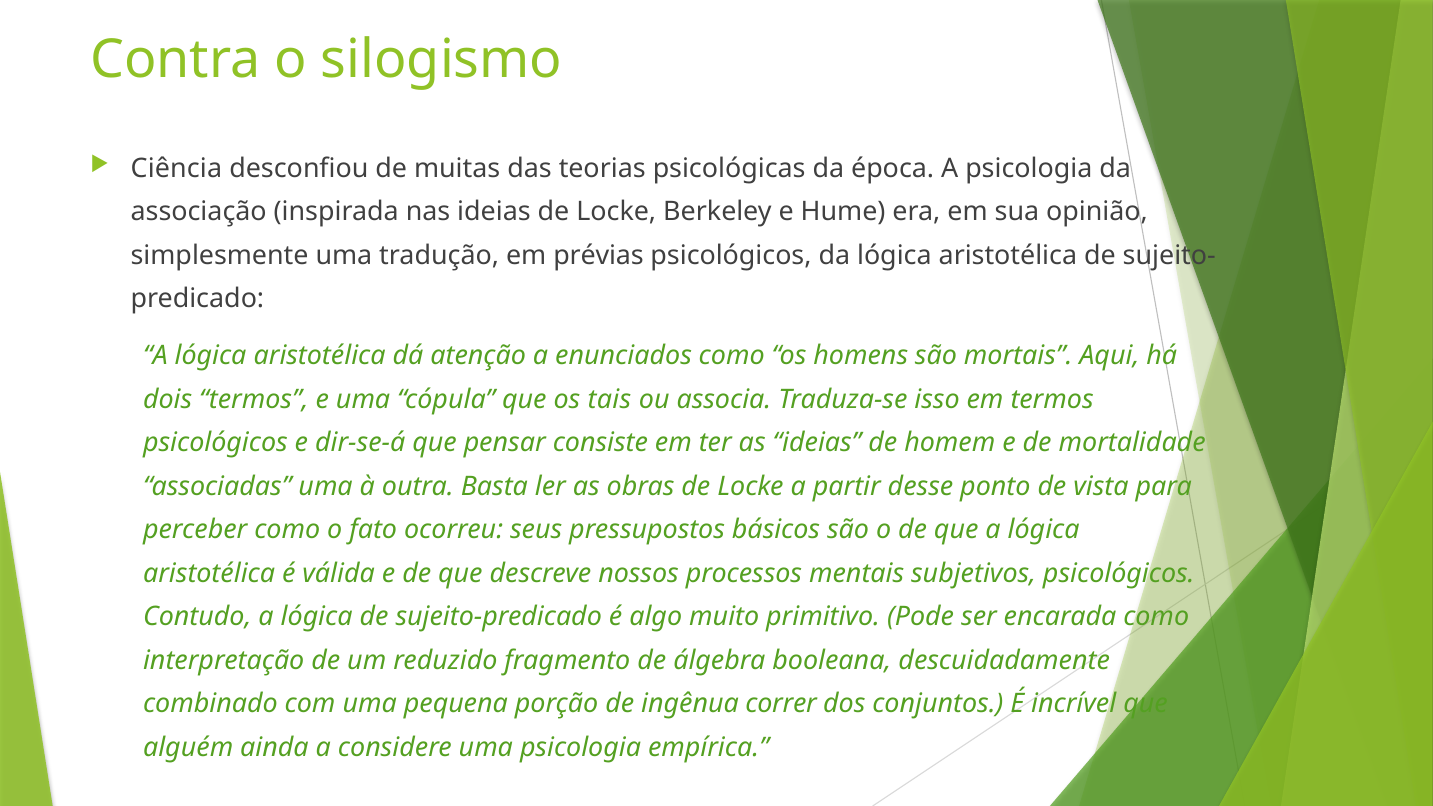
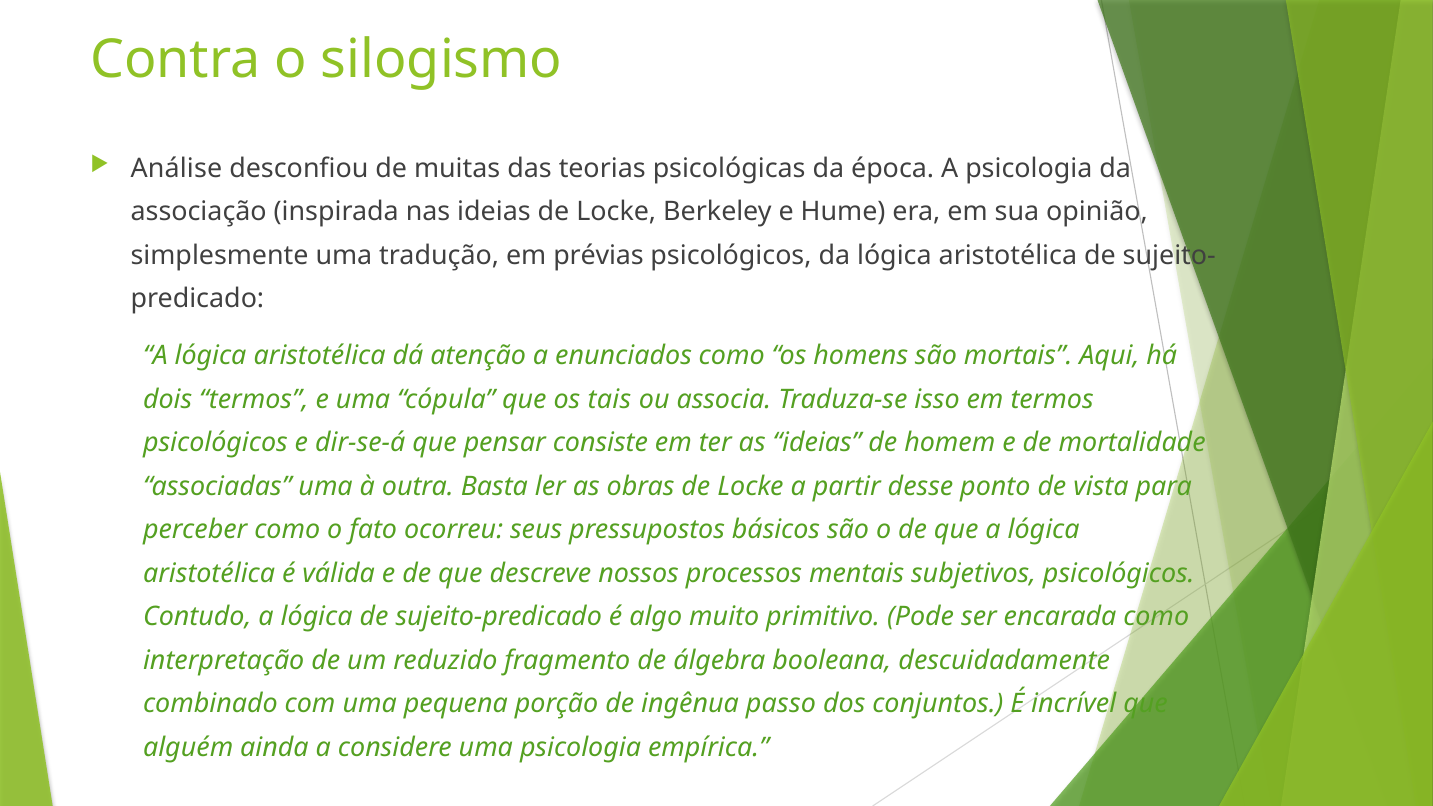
Ciência: Ciência -> Análise
correr: correr -> passo
